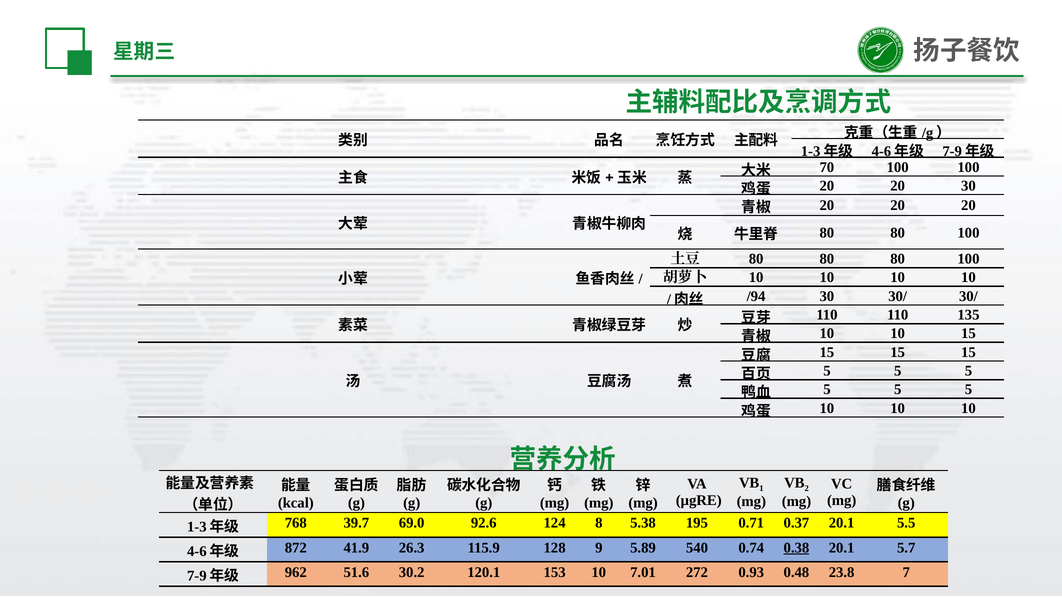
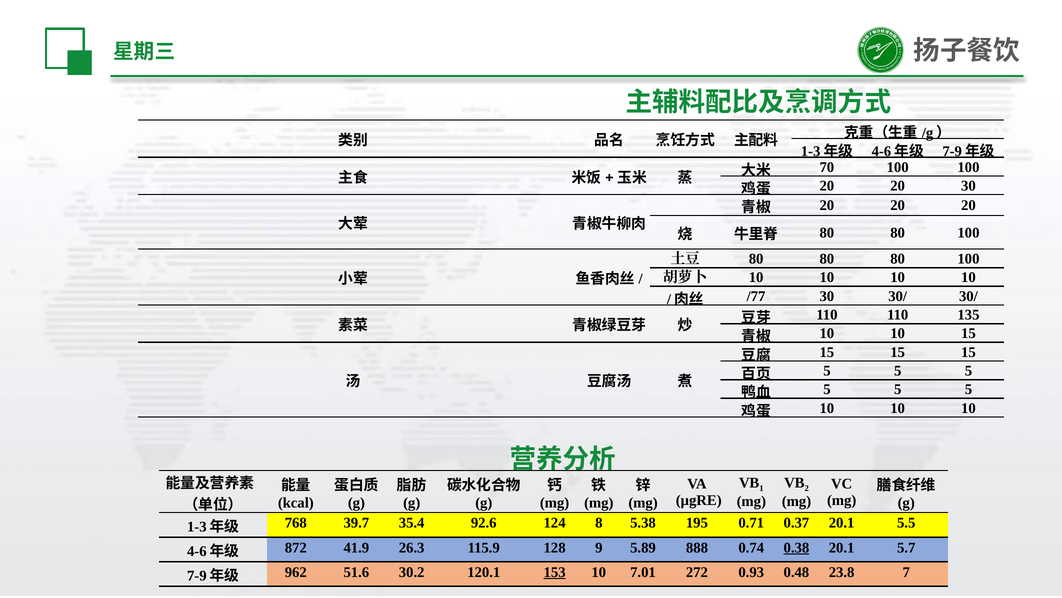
/94: /94 -> /77
69.0: 69.0 -> 35.4
540: 540 -> 888
153 underline: none -> present
